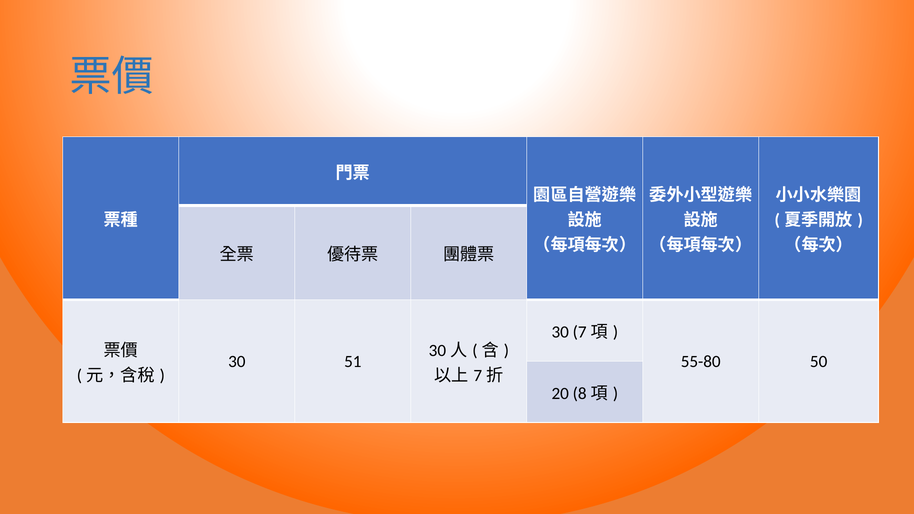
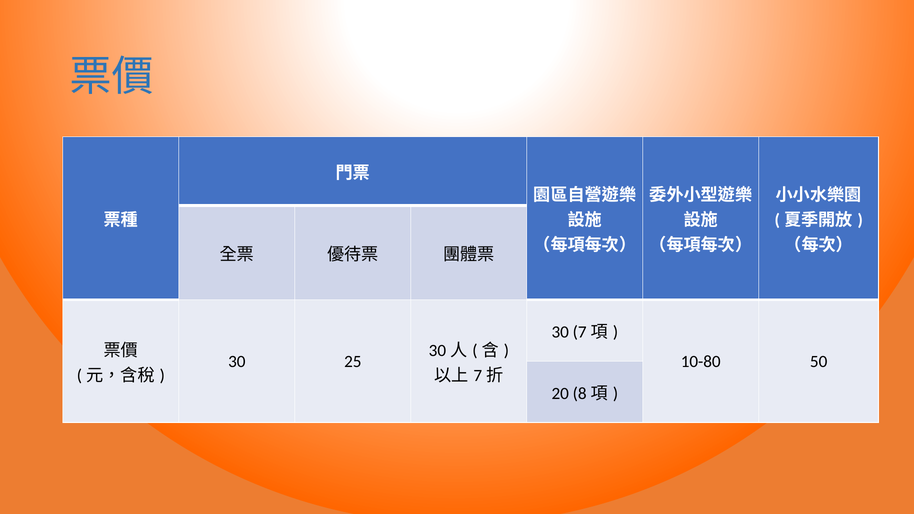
51: 51 -> 25
55-80: 55-80 -> 10-80
